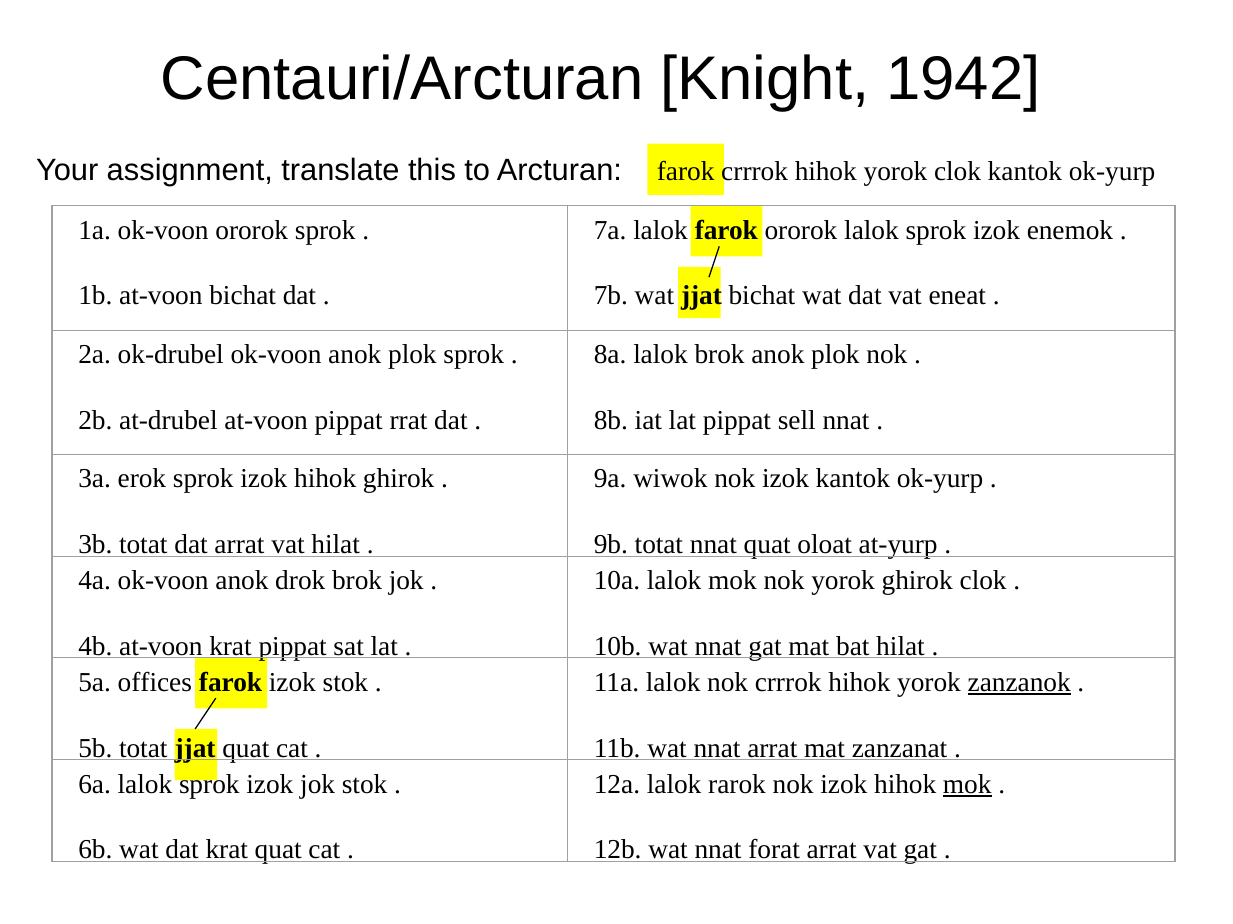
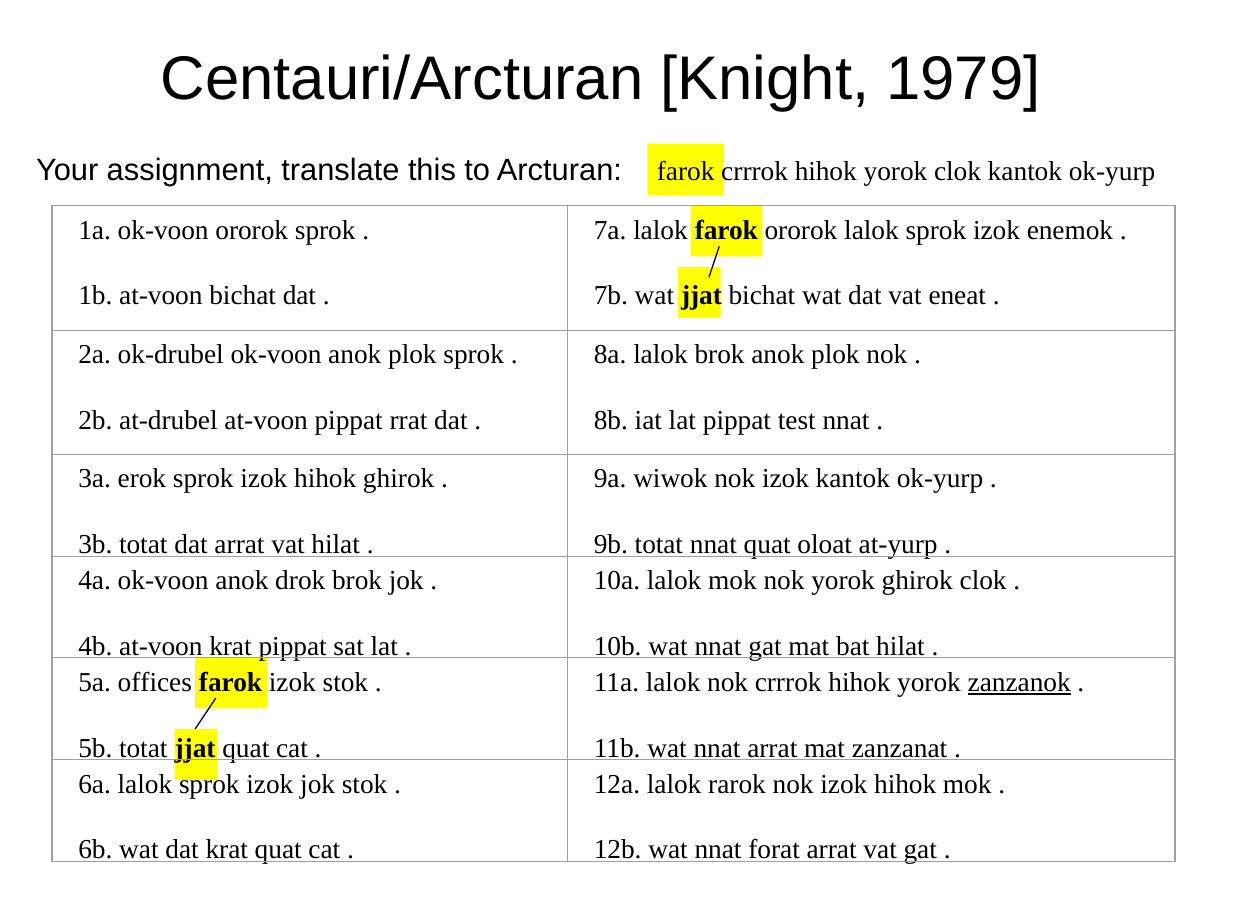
1942: 1942 -> 1979
sell: sell -> test
mok at (967, 785) underline: present -> none
